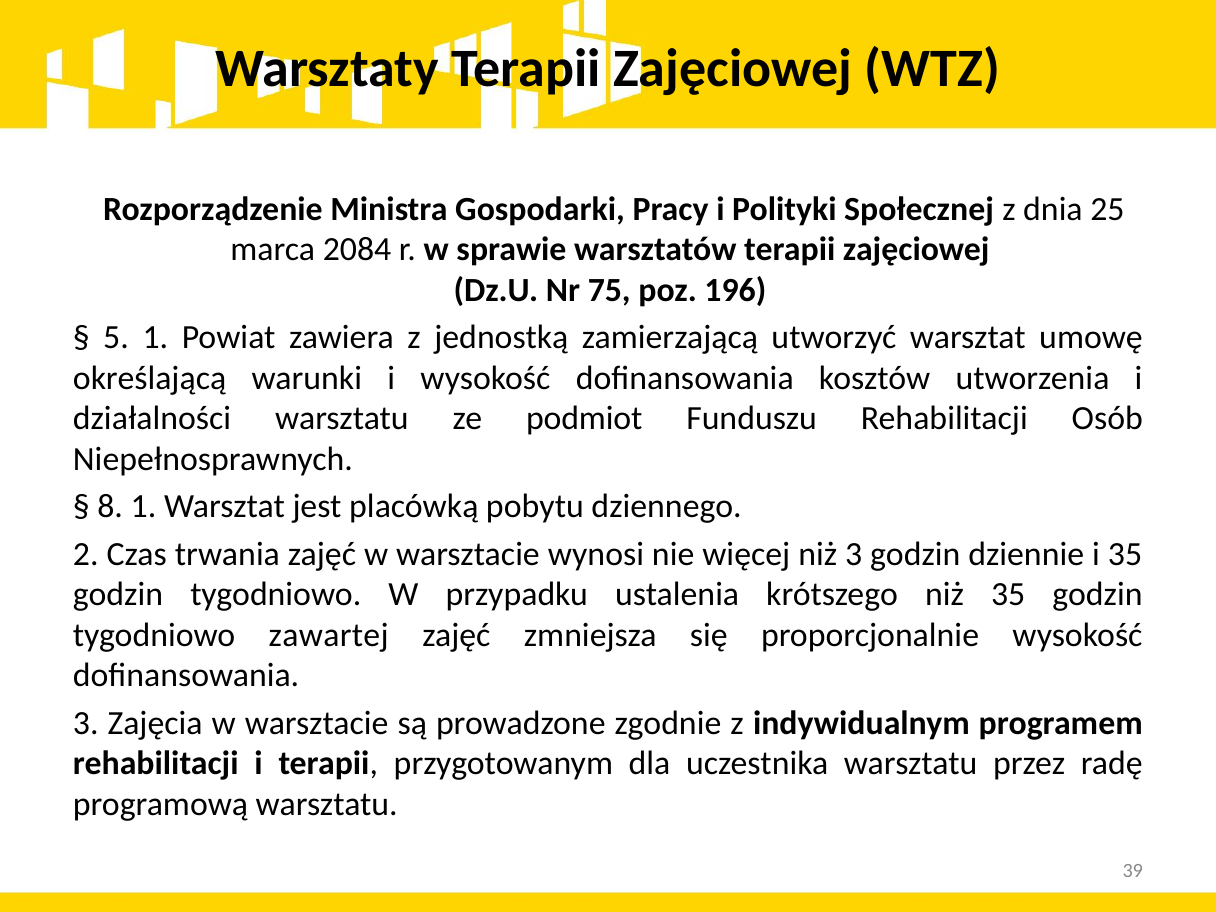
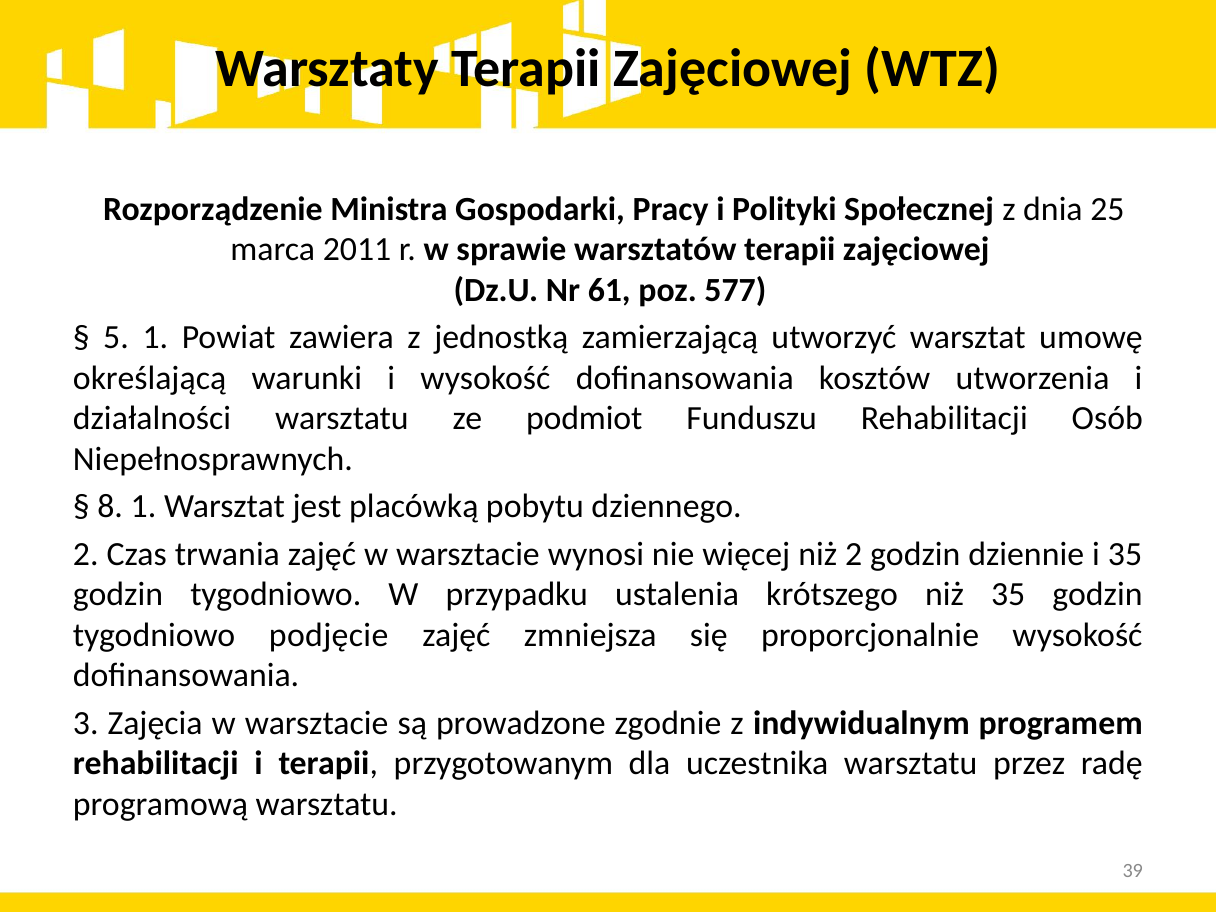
2084: 2084 -> 2011
75: 75 -> 61
196: 196 -> 577
niż 3: 3 -> 2
zawartej: zawartej -> podjęcie
